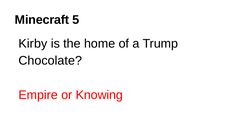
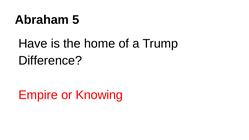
Minecraft: Minecraft -> Abraham
Kirby: Kirby -> Have
Chocolate: Chocolate -> Difference
